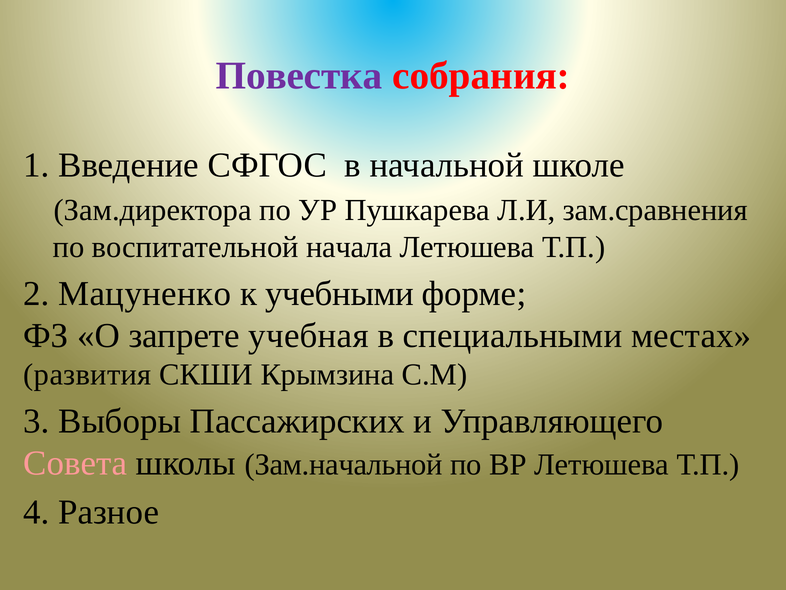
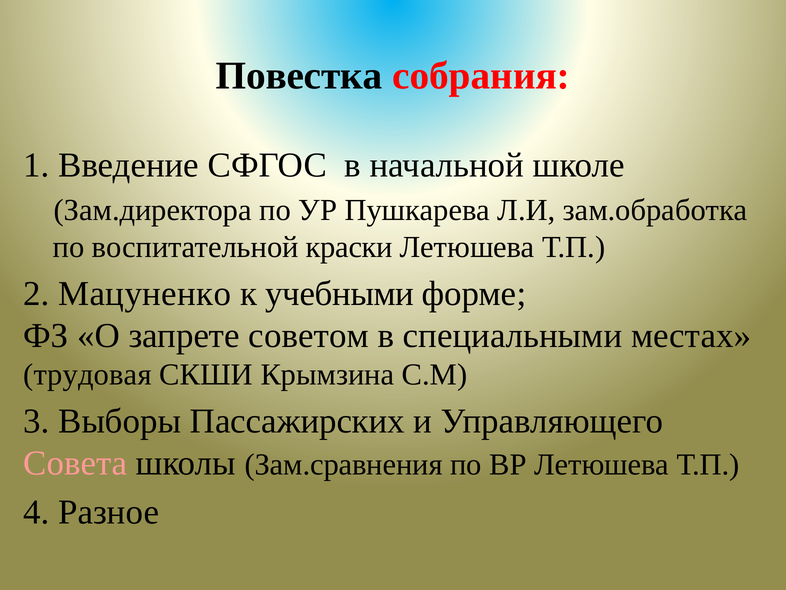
Повестка colour: purple -> black
зам.сравнения: зам.сравнения -> зам.обработка
начала: начала -> краски
учебная: учебная -> советом
развития: развития -> трудовая
Зам.начальной: Зам.начальной -> Зам.сравнения
